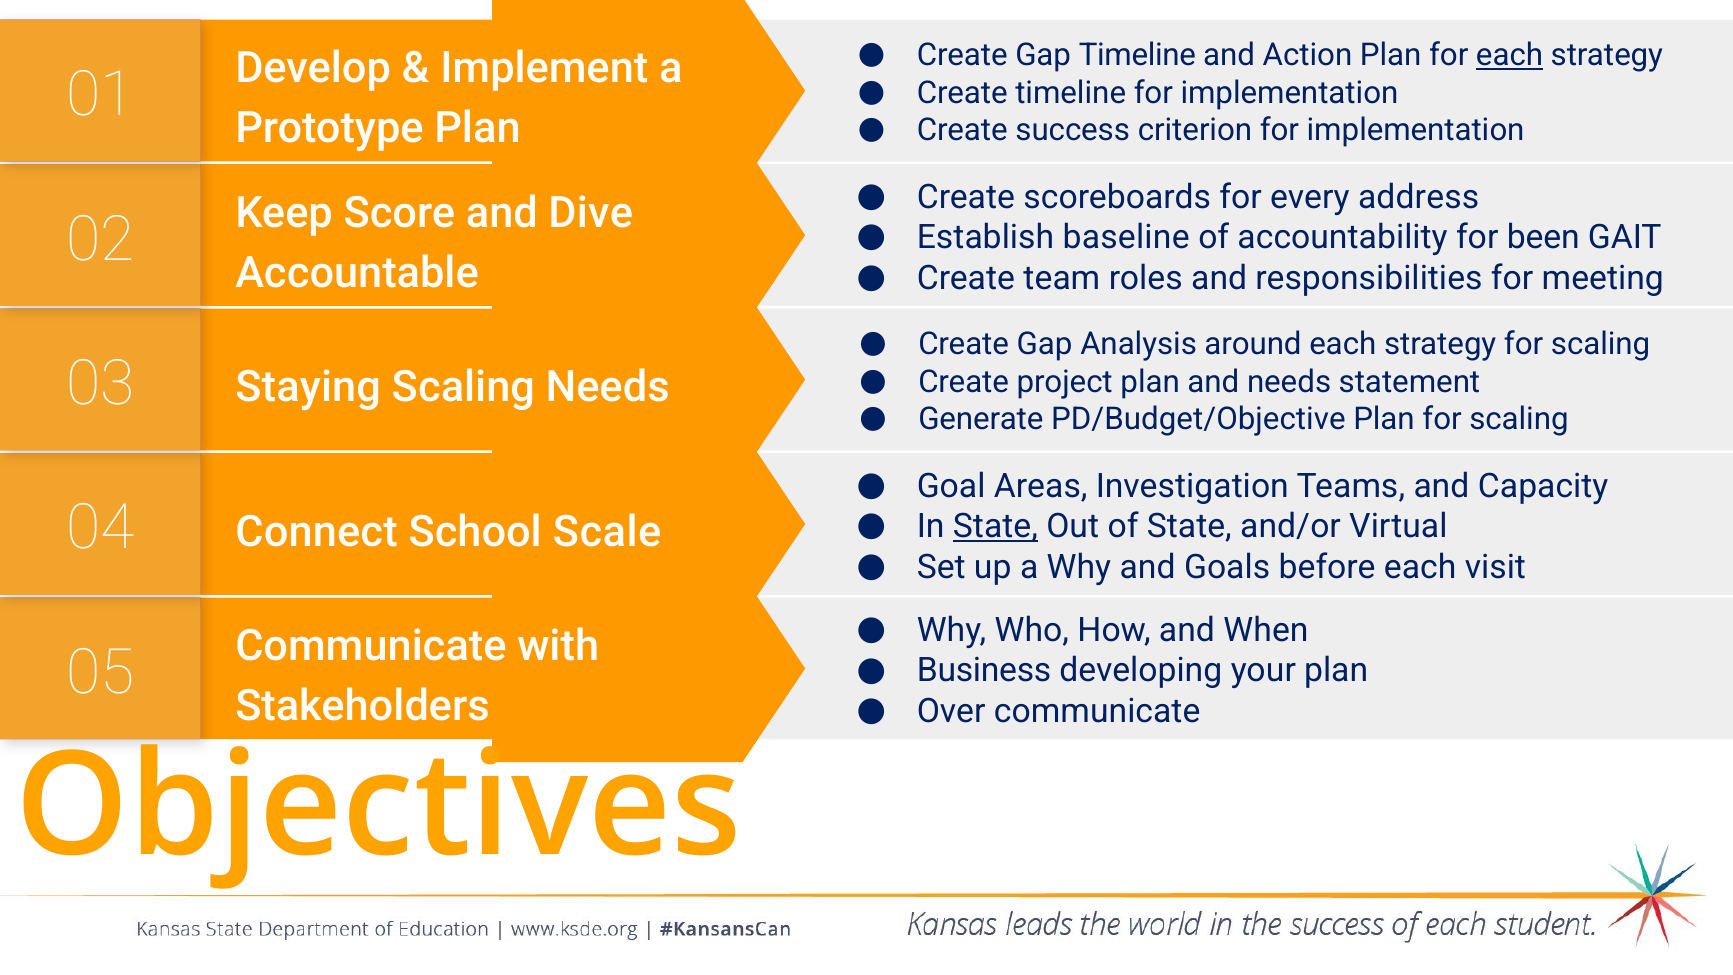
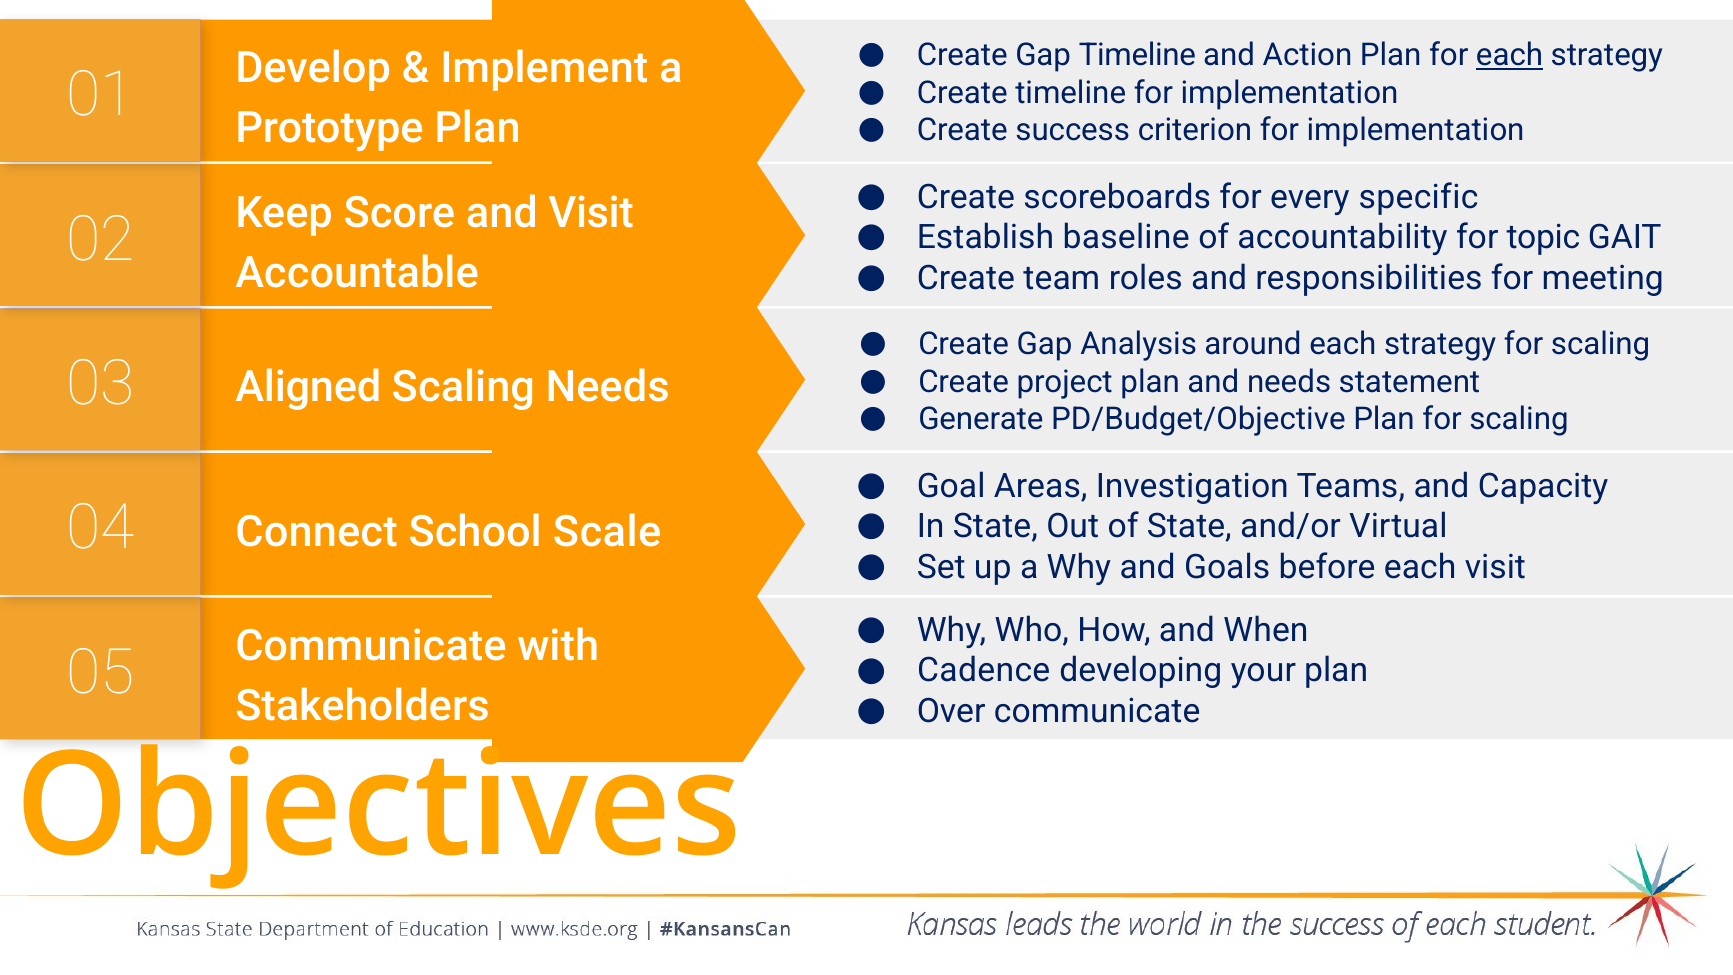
address: address -> specific
and Dive: Dive -> Visit
been: been -> topic
Staying: Staying -> Aligned
State at (995, 526) underline: present -> none
Business: Business -> Cadence
